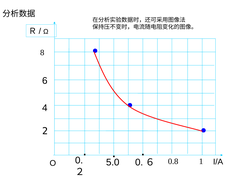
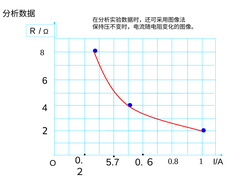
5.0: 5.0 -> 5.7
